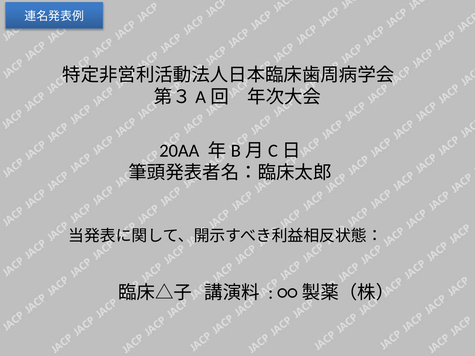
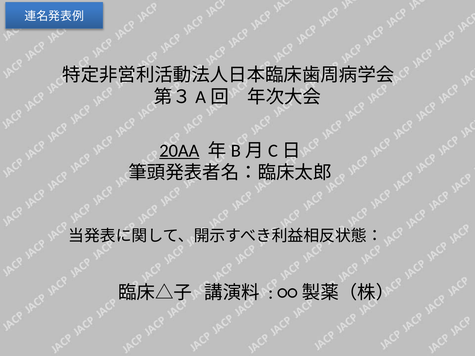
20AA underline: none -> present
